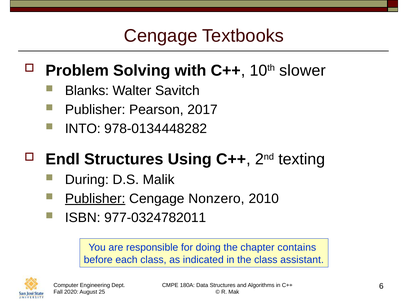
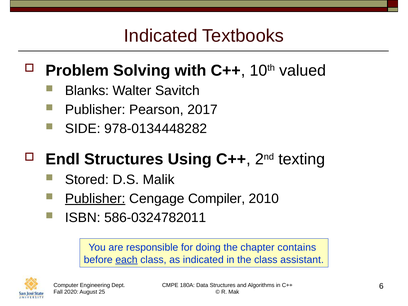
Cengage at (161, 36): Cengage -> Indicated
slower: slower -> valued
INTO: INTO -> SIDE
During: During -> Stored
Nonzero: Nonzero -> Compiler
977-0324782011: 977-0324782011 -> 586-0324782011
each underline: none -> present
